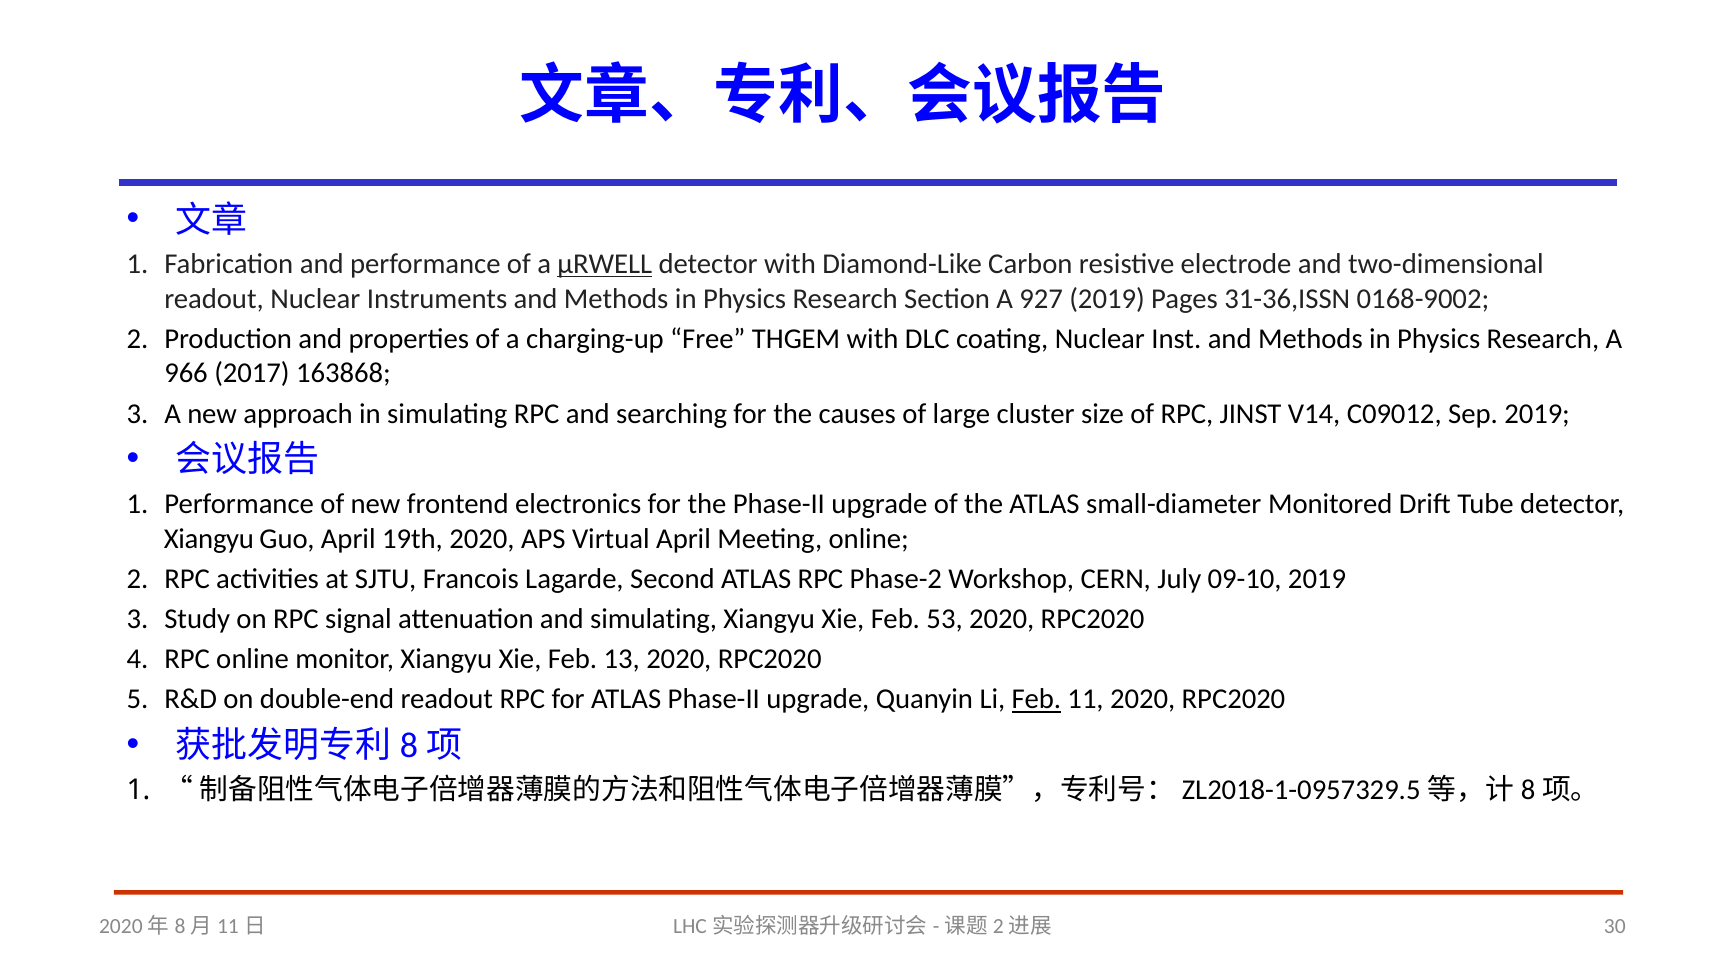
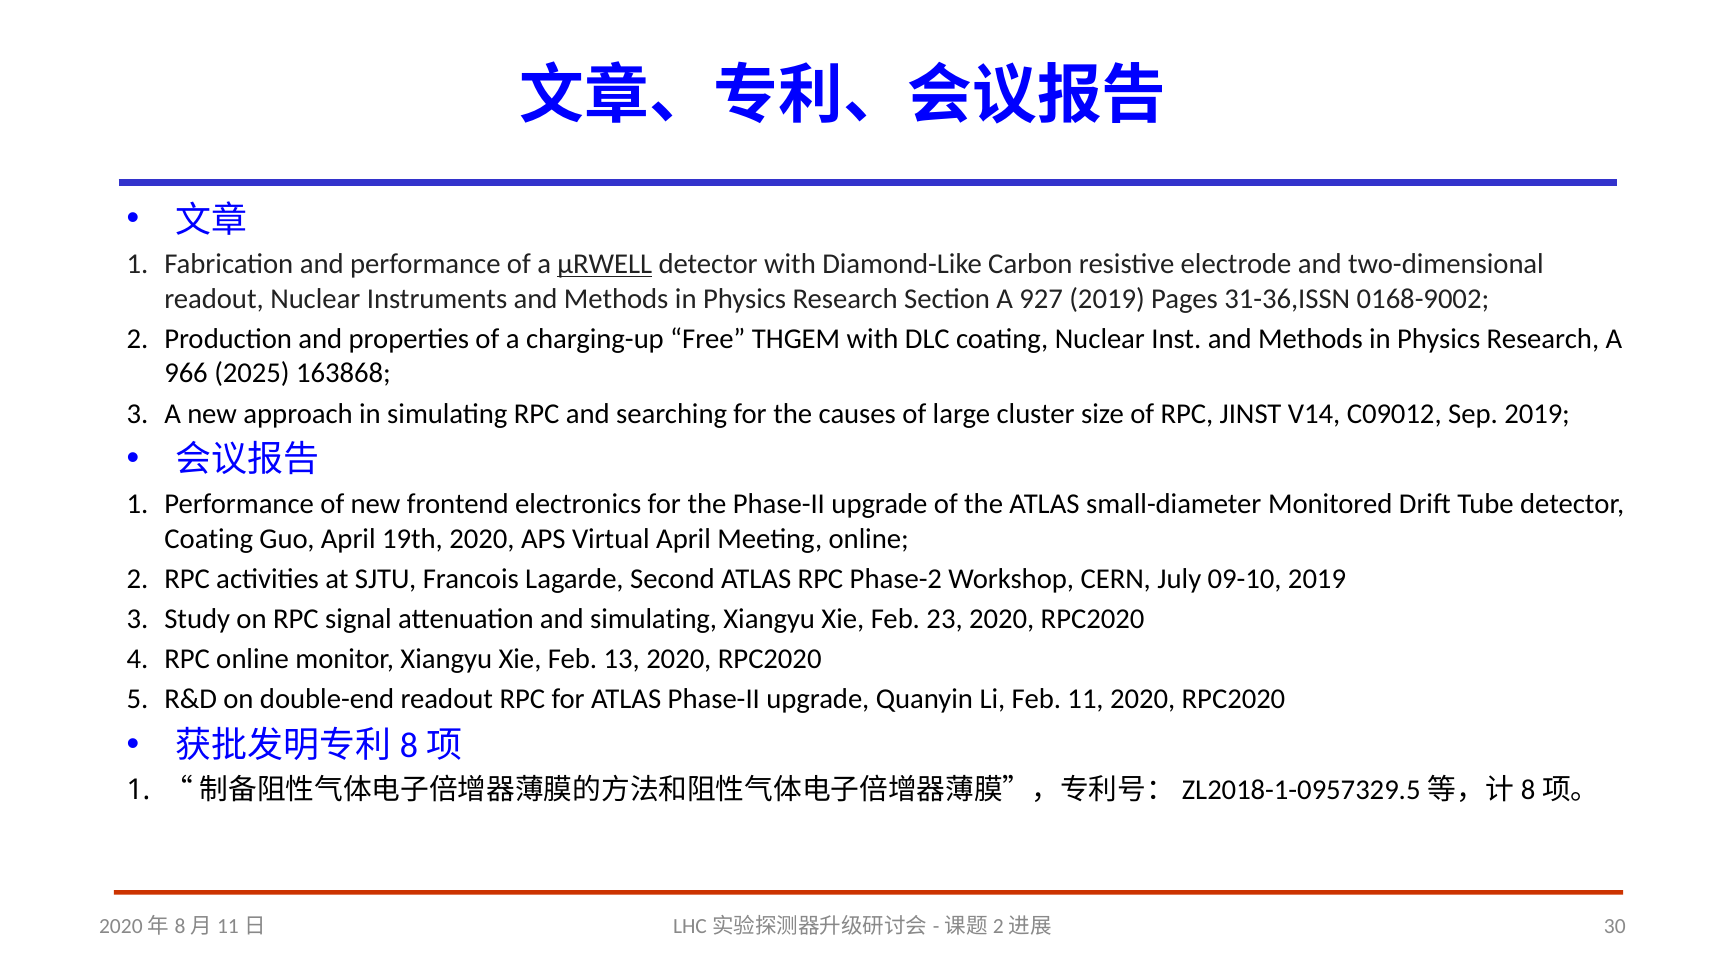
2017: 2017 -> 2025
Xiangyu at (209, 539): Xiangyu -> Coating
53: 53 -> 23
Feb at (1036, 700) underline: present -> none
